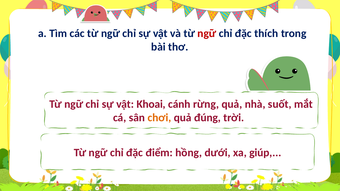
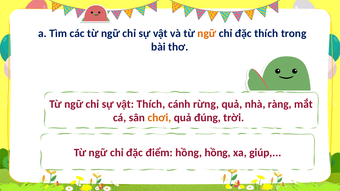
ngữ at (207, 33) colour: red -> orange
vật Khoai: Khoai -> Thích
suốt: suốt -> ràng
hồng dưới: dưới -> hồng
